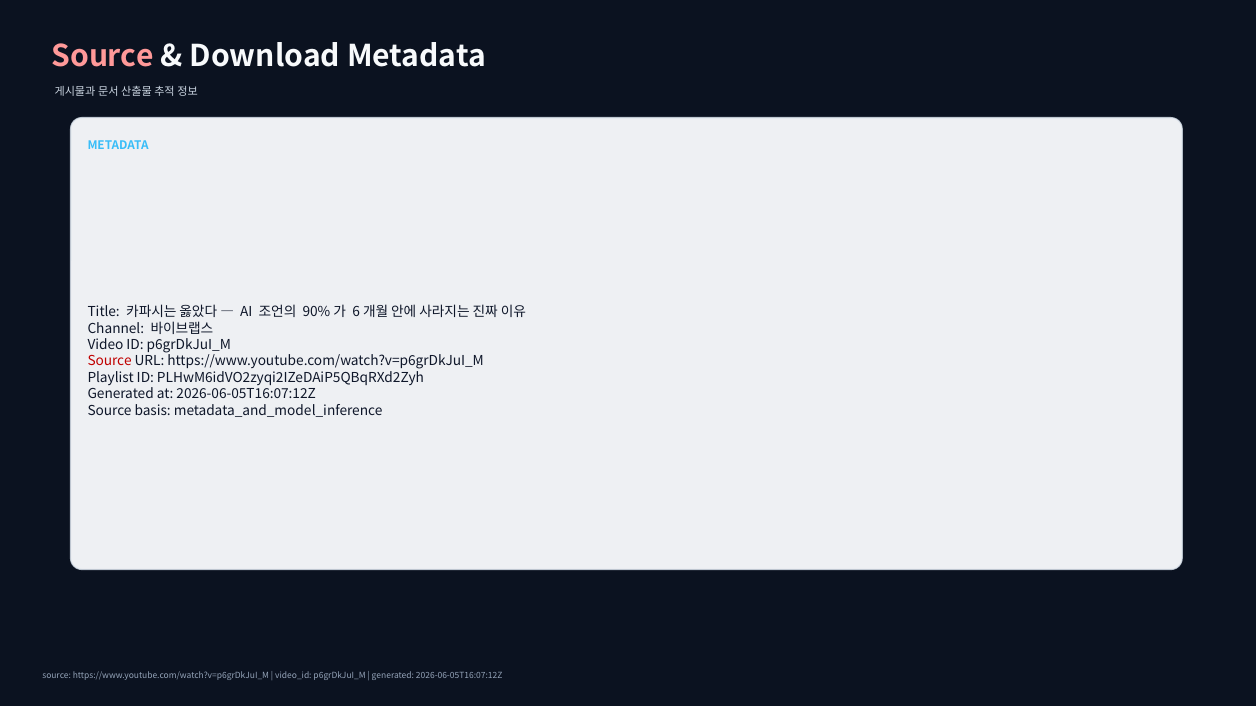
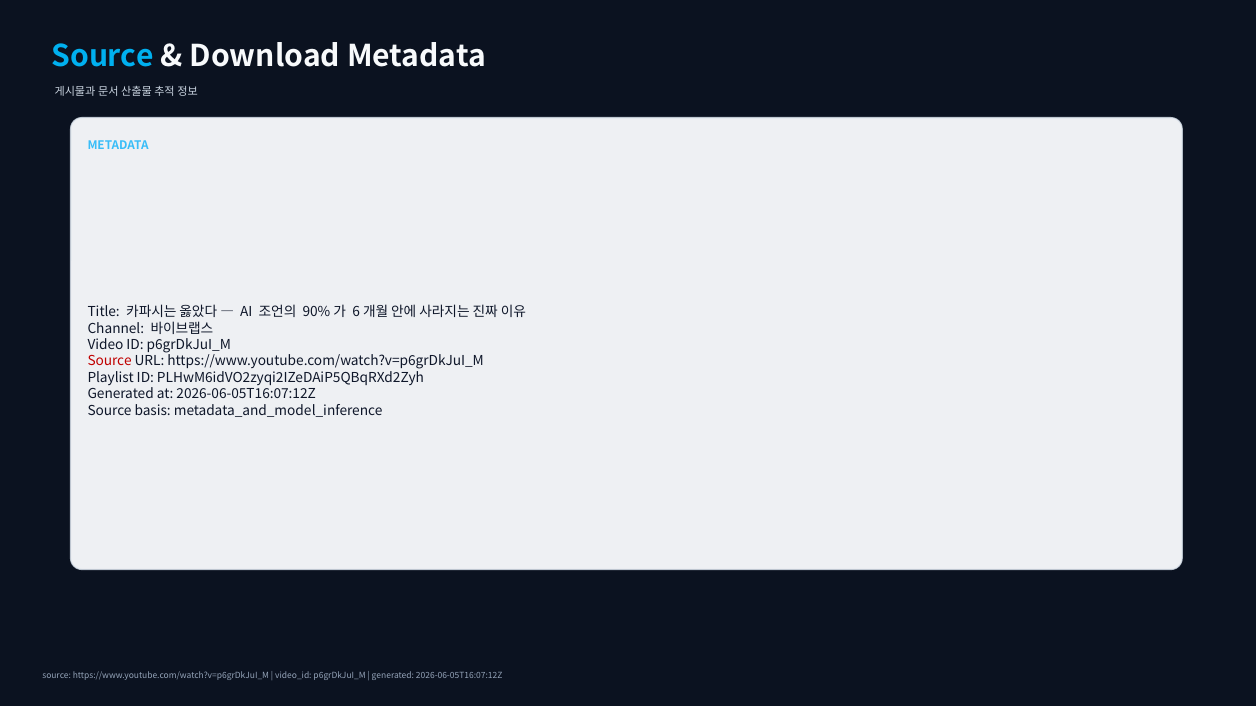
Source at (103, 56) colour: pink -> light blue
